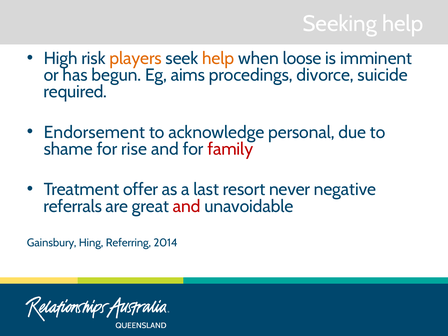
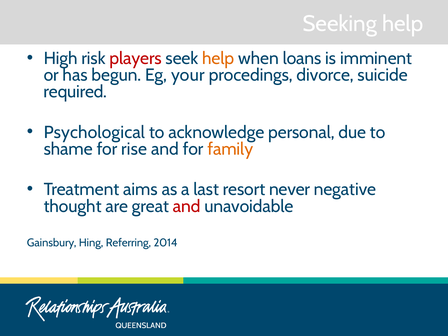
players colour: orange -> red
loose: loose -> loans
aims: aims -> your
Endorsement: Endorsement -> Psychological
family colour: red -> orange
offer: offer -> aims
referrals: referrals -> thought
